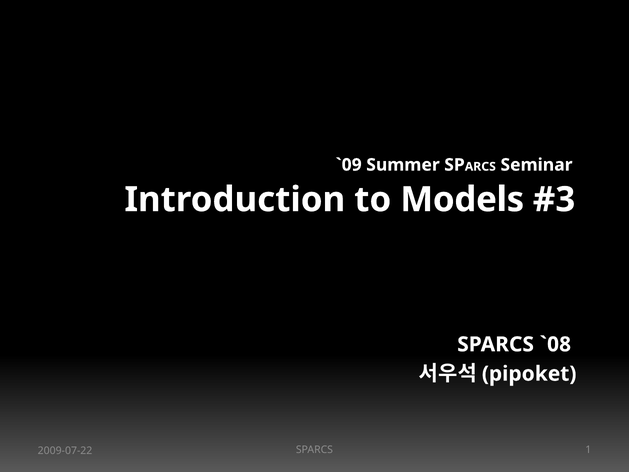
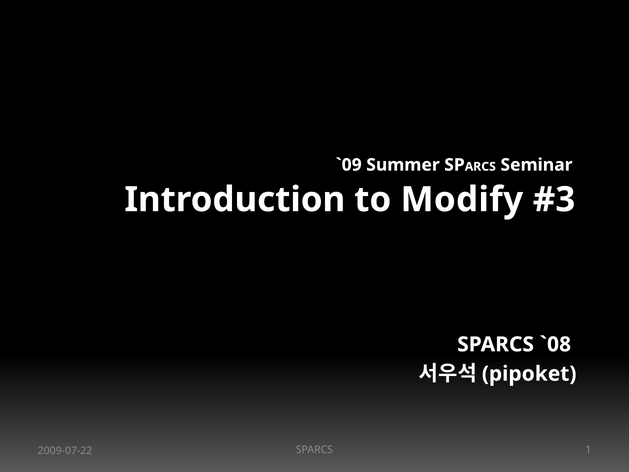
Models: Models -> Modify
